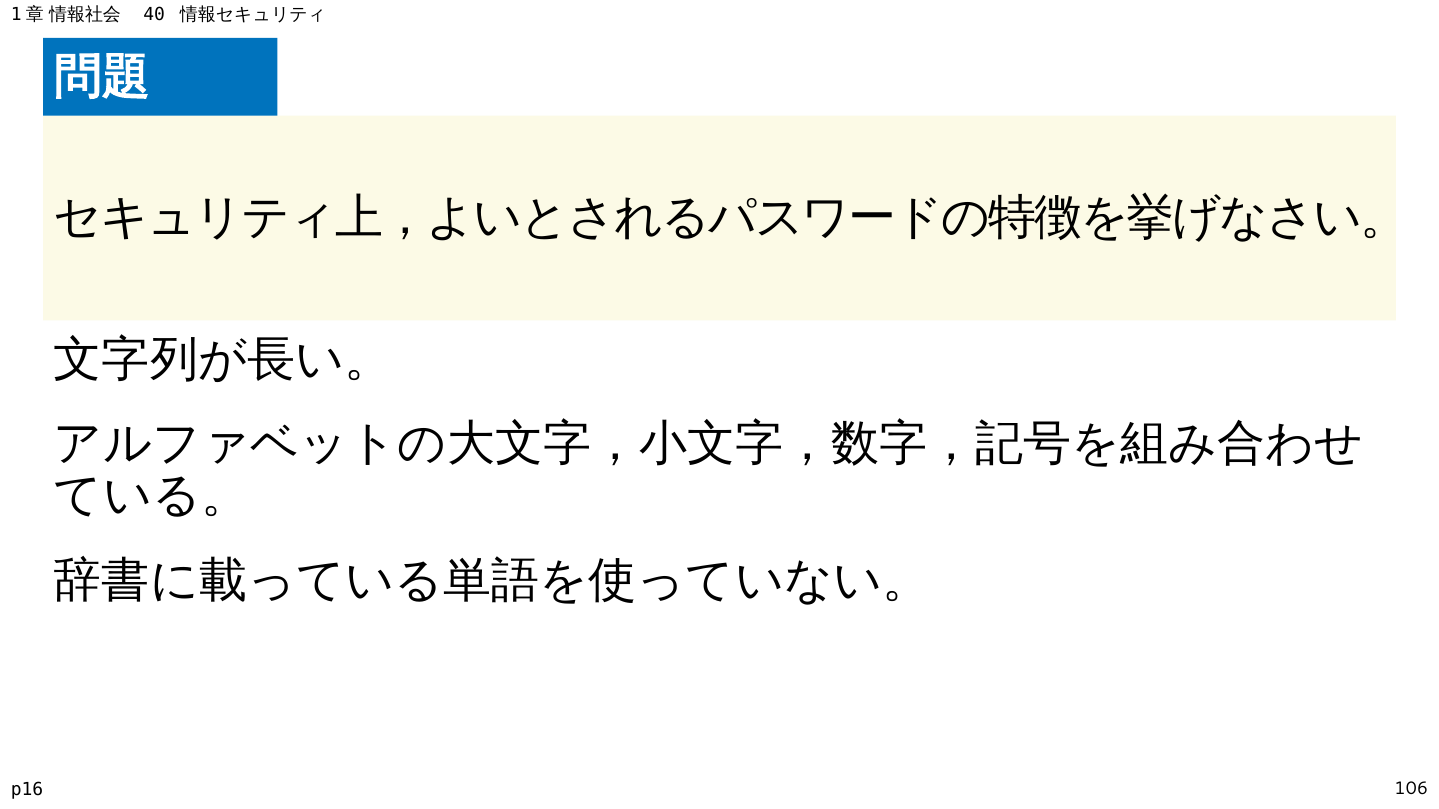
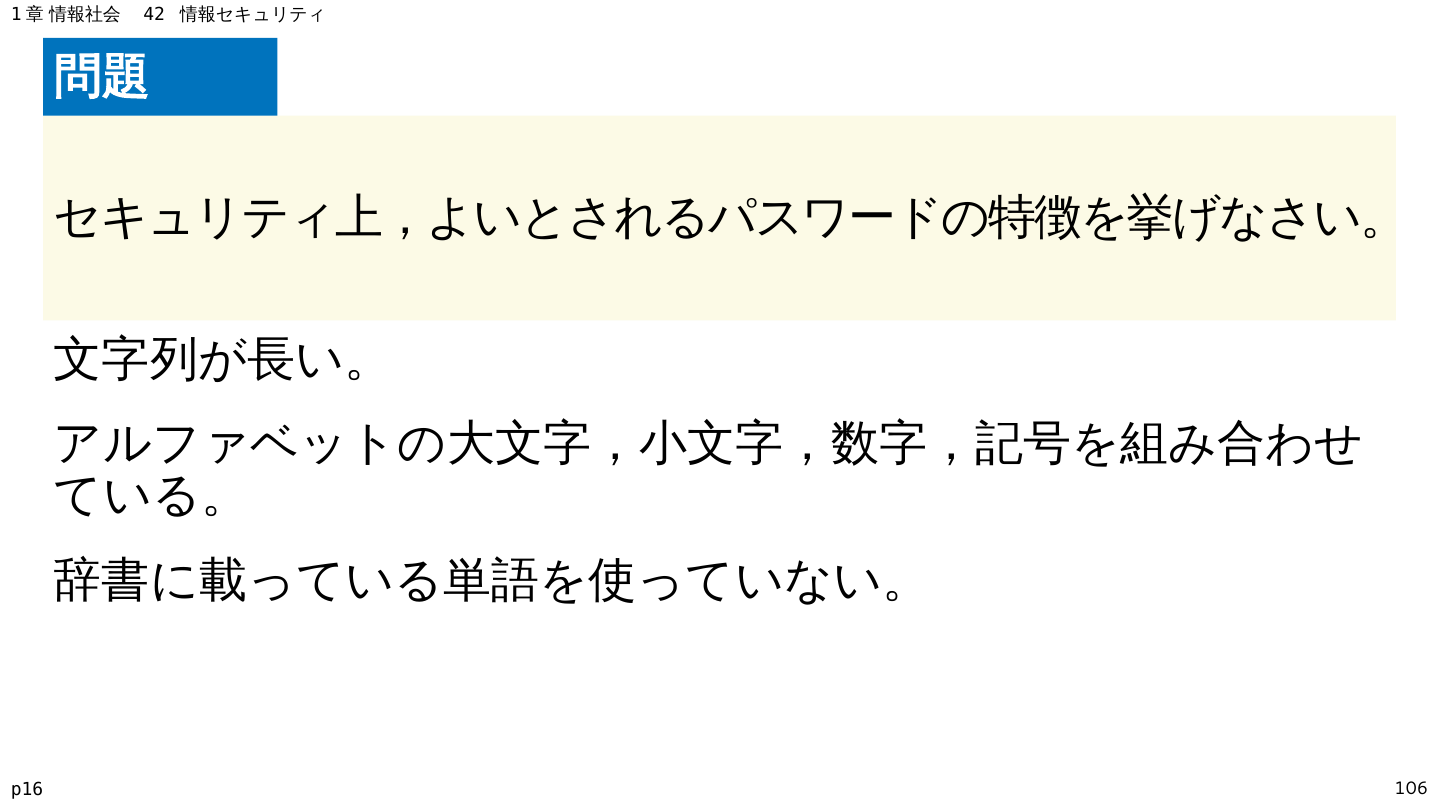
40: 40 -> 42
